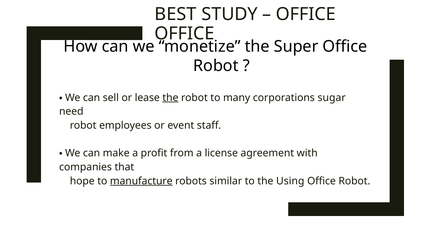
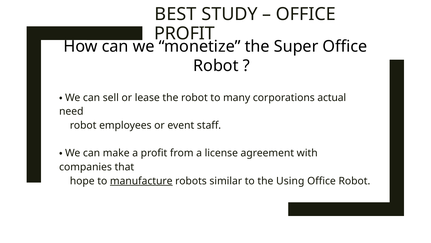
OFFICE at (184, 33): OFFICE -> PROFIT
the at (170, 97) underline: present -> none
sugar: sugar -> actual
